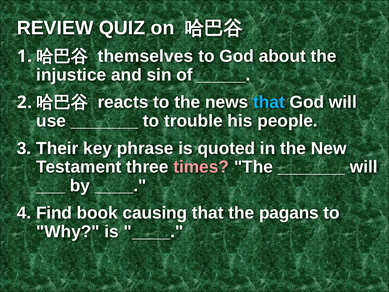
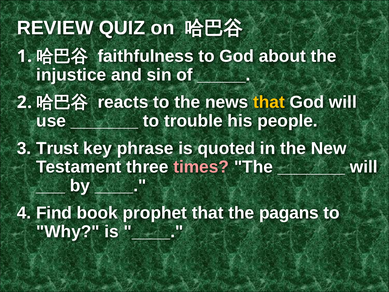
themselves: themselves -> faithfulness
that at (269, 102) colour: light blue -> yellow
Their: Their -> Trust
causing: causing -> prophet
